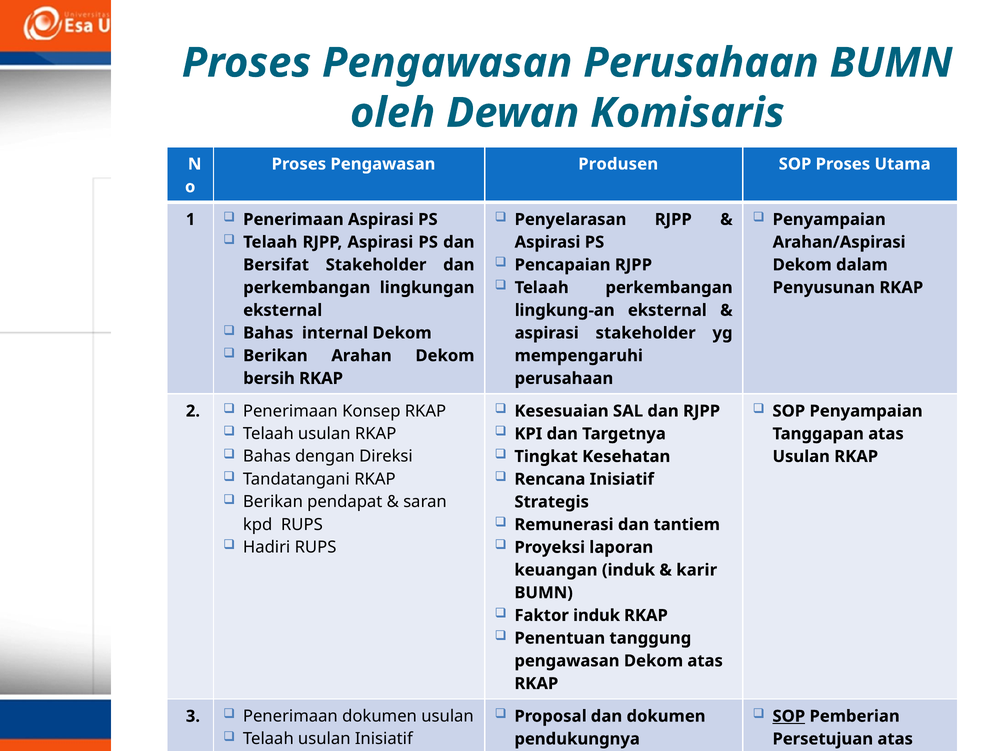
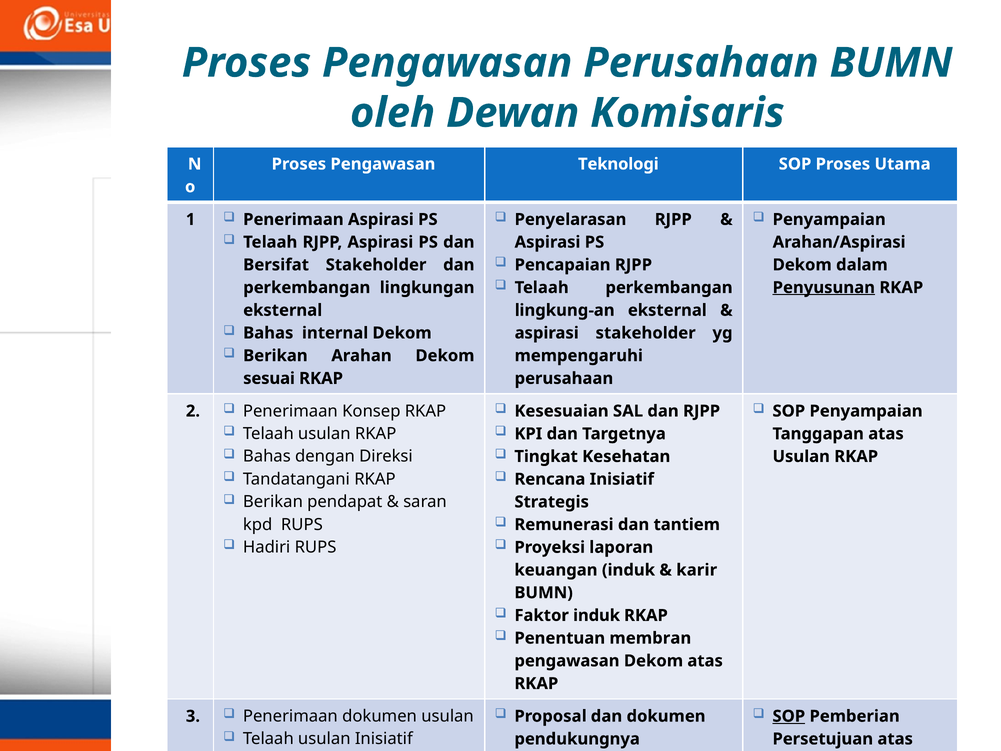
Produsen: Produsen -> Teknologi
Penyusunan underline: none -> present
bersih: bersih -> sesuai
tanggung: tanggung -> membran
